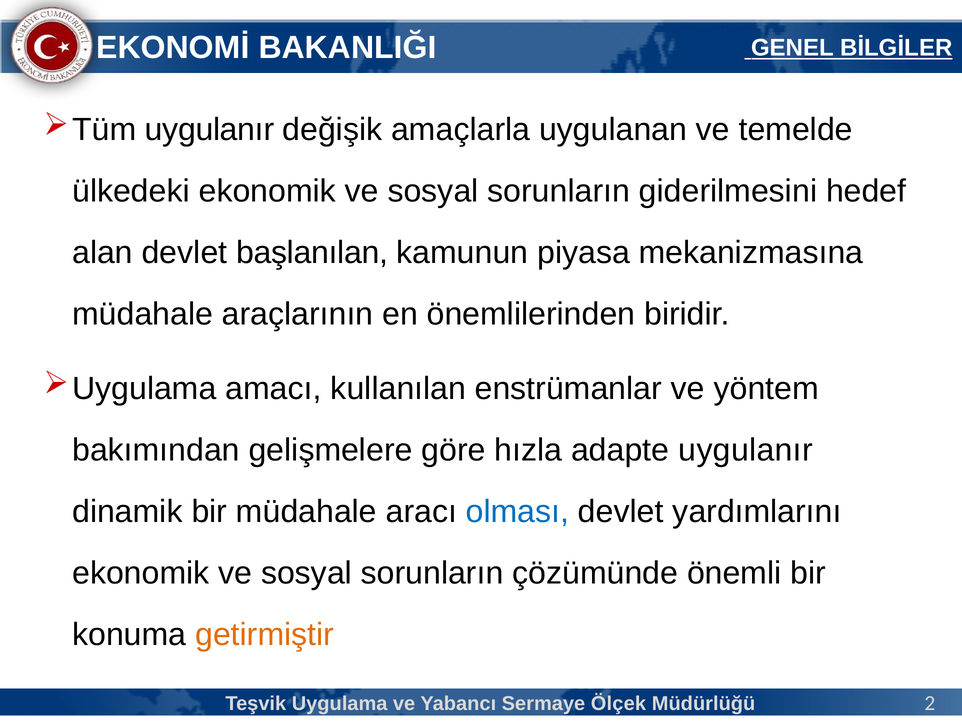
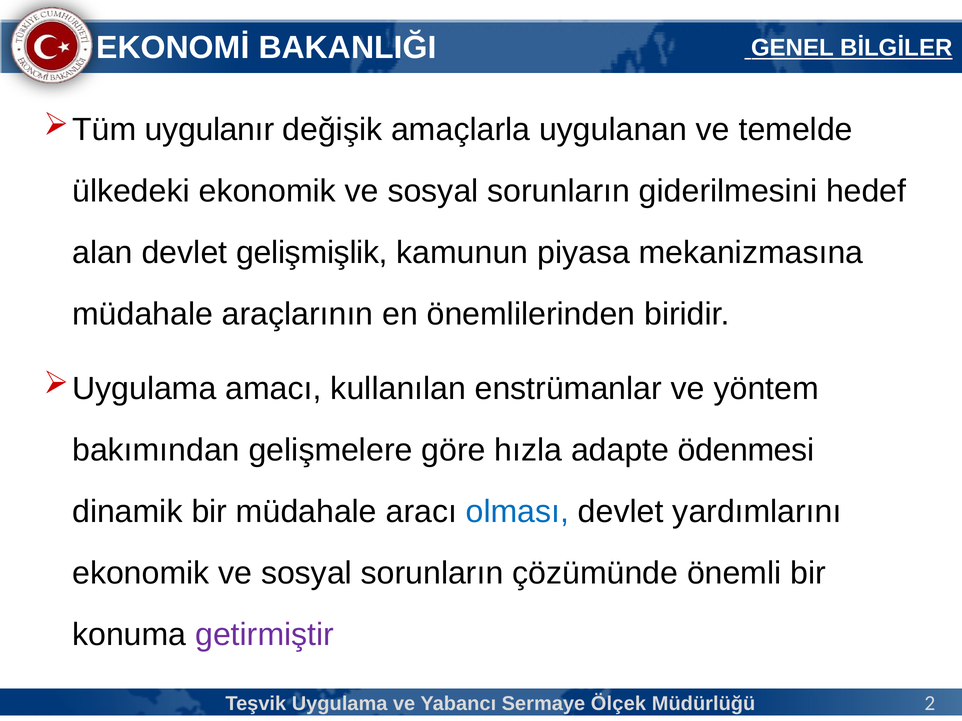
başlanılan: başlanılan -> gelişmişlik
adapte uygulanır: uygulanır -> ödenmesi
getirmiştir colour: orange -> purple
